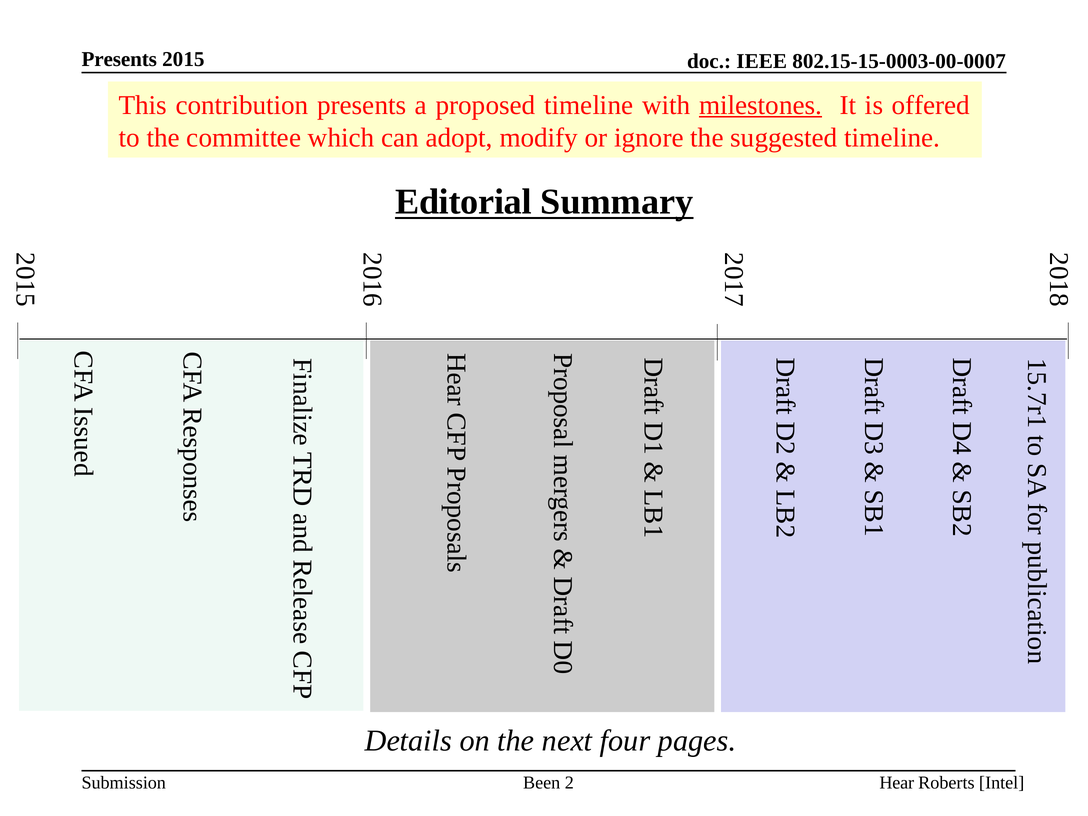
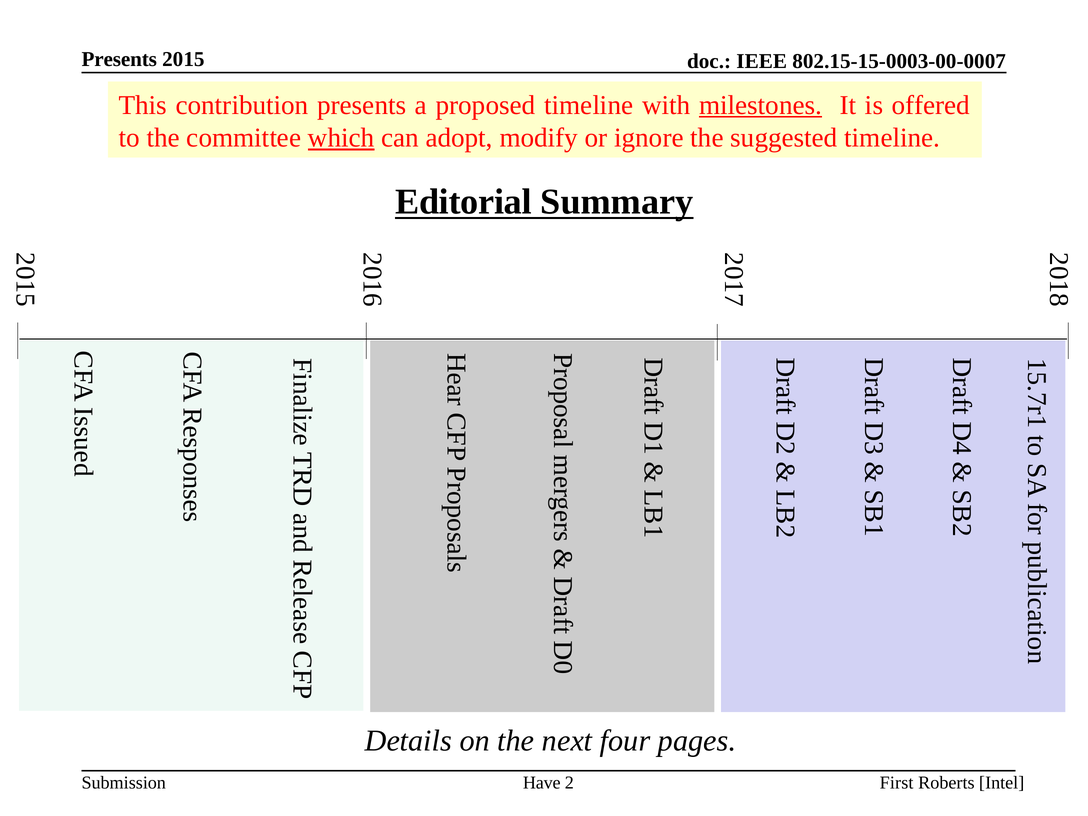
which underline: none -> present
Hear: Hear -> First
Been: Been -> Have
